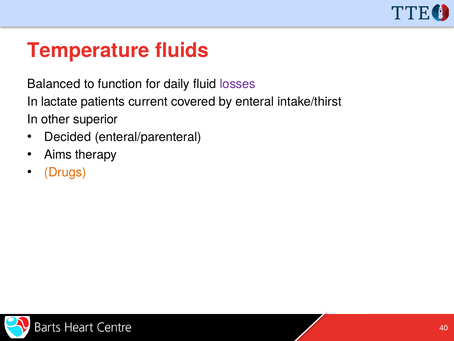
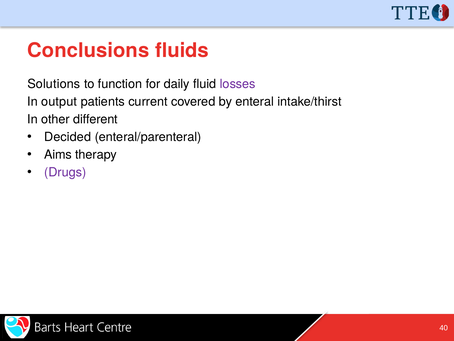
Temperature: Temperature -> Conclusions
Balanced: Balanced -> Solutions
lactate: lactate -> output
superior: superior -> different
Drugs colour: orange -> purple
